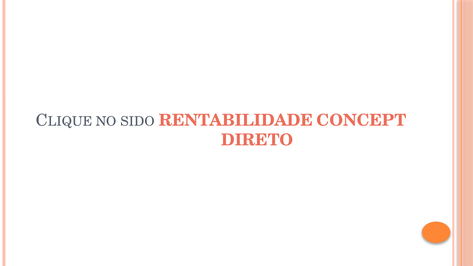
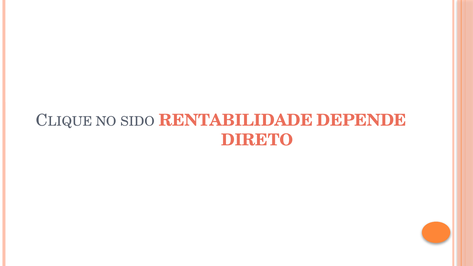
CONCEPT: CONCEPT -> DEPENDE
